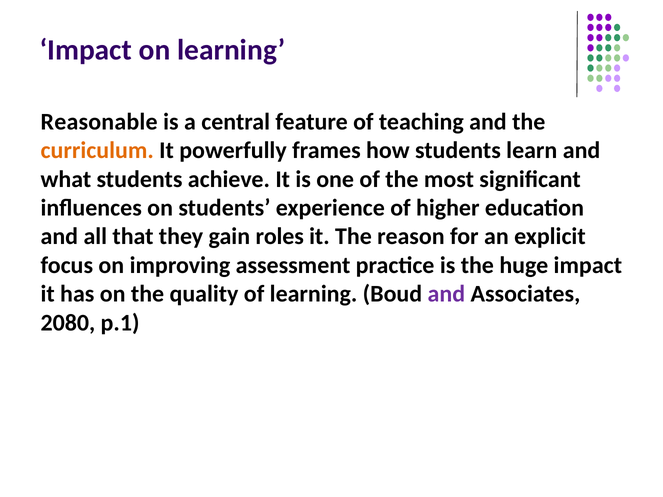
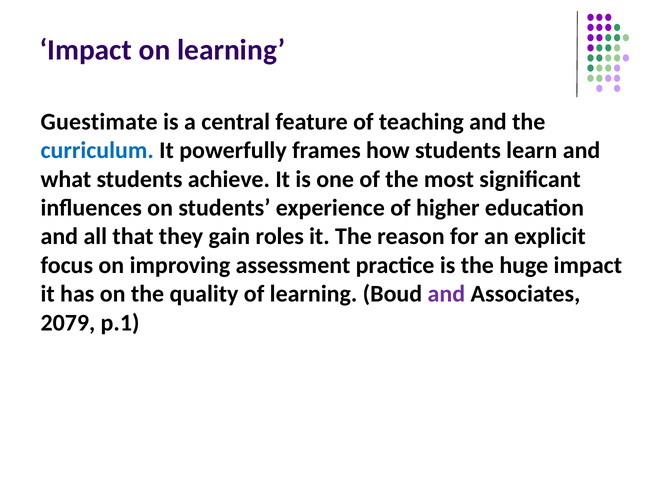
Reasonable: Reasonable -> Guestimate
curriculum colour: orange -> blue
2080: 2080 -> 2079
